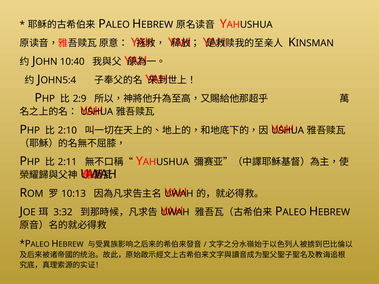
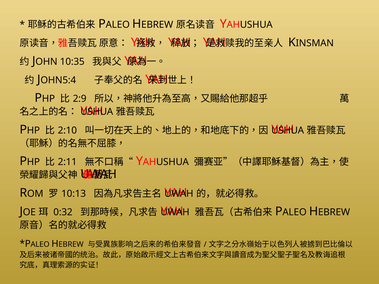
10:40: 10:40 -> 10:35
3:32: 3:32 -> 0:32
